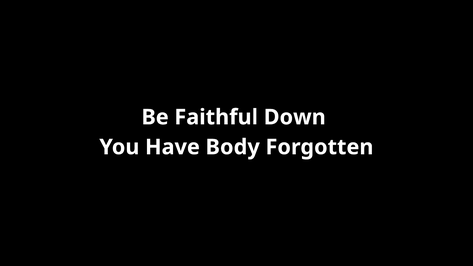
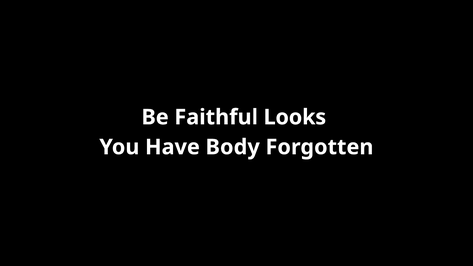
Down: Down -> Looks
